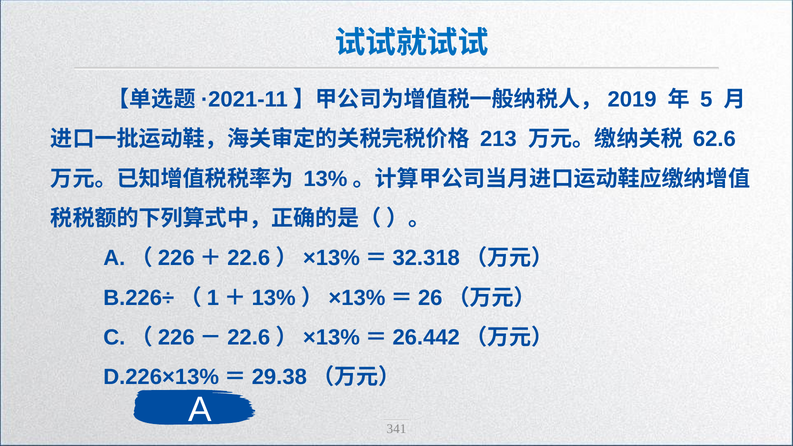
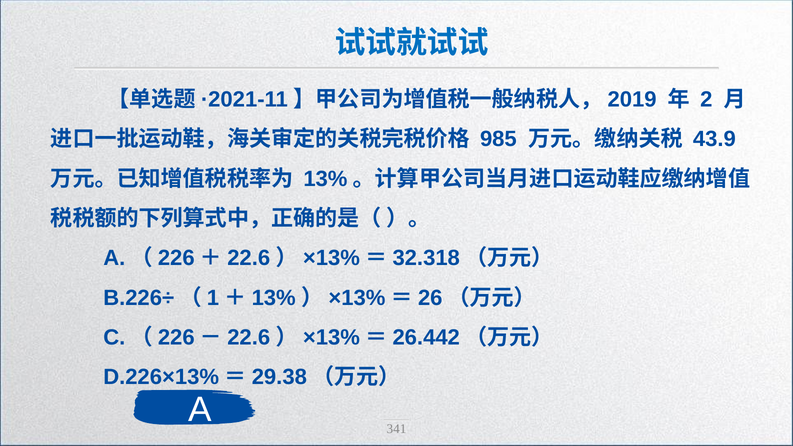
5: 5 -> 2
213: 213 -> 985
62.6: 62.6 -> 43.9
